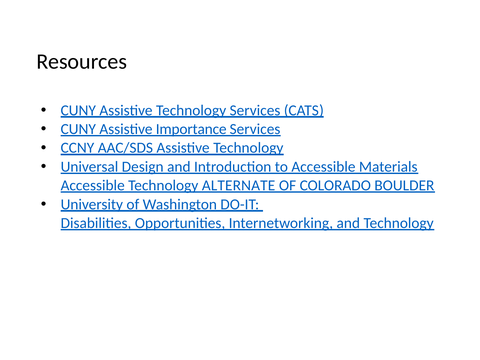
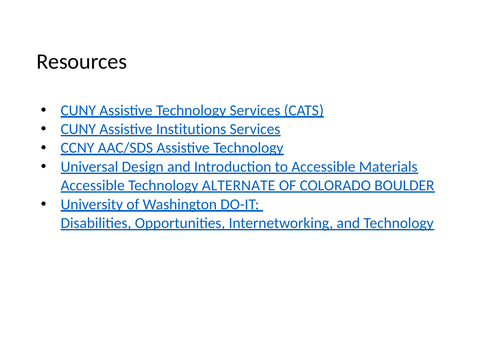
Importance: Importance -> Institutions
